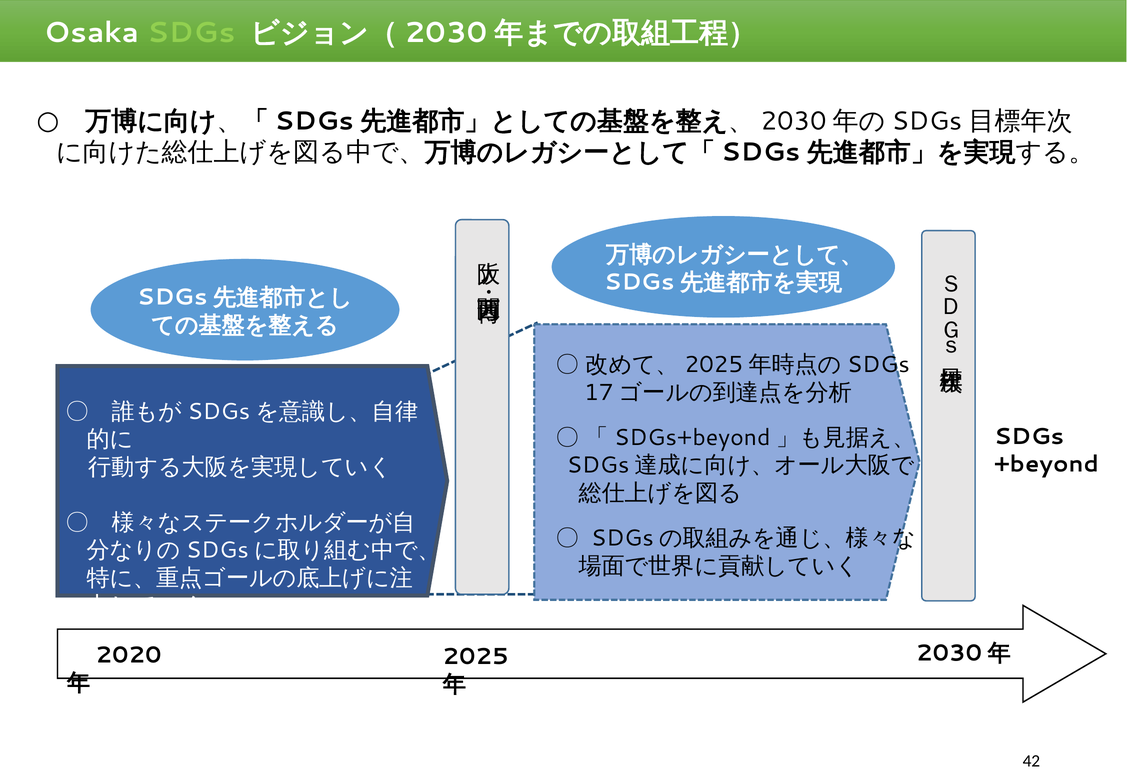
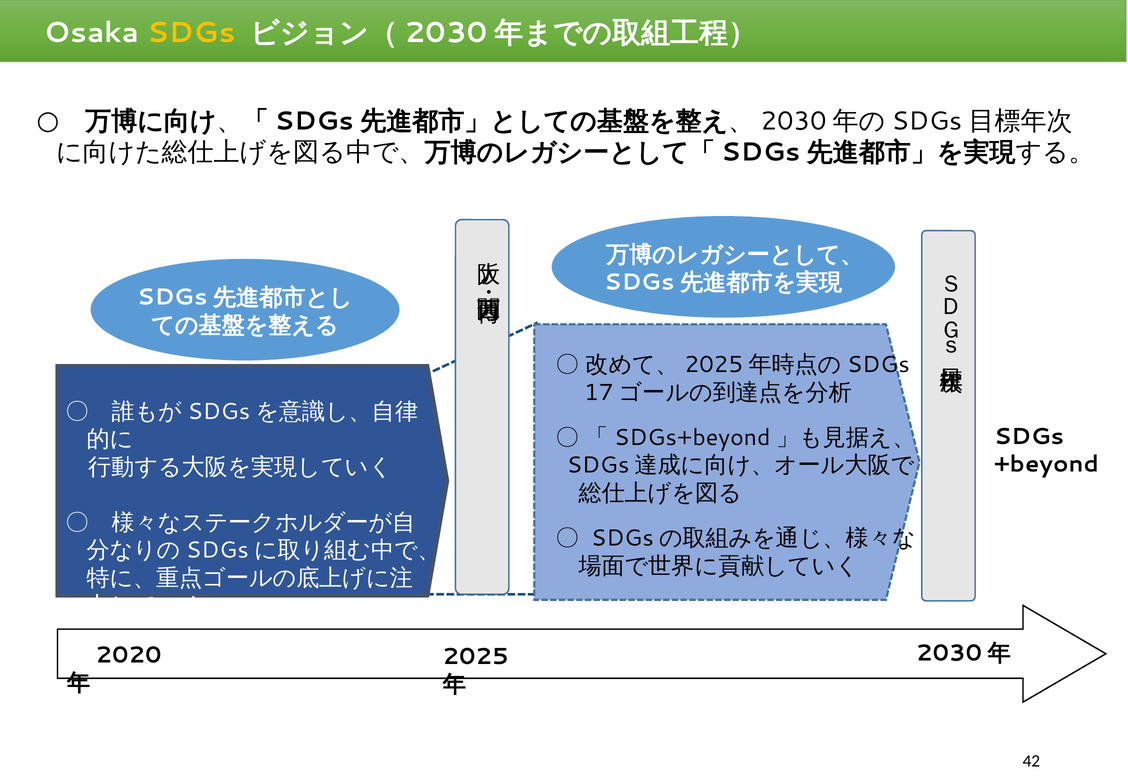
SDGs at (191, 33) colour: light green -> yellow
